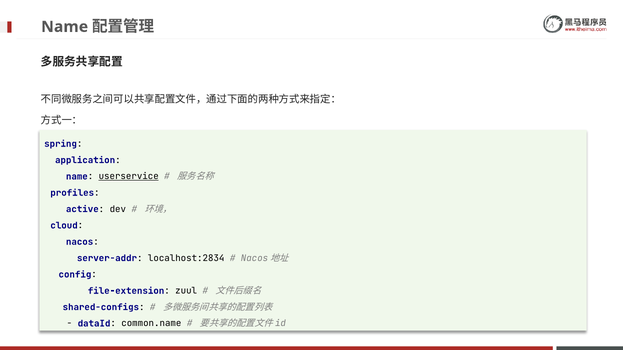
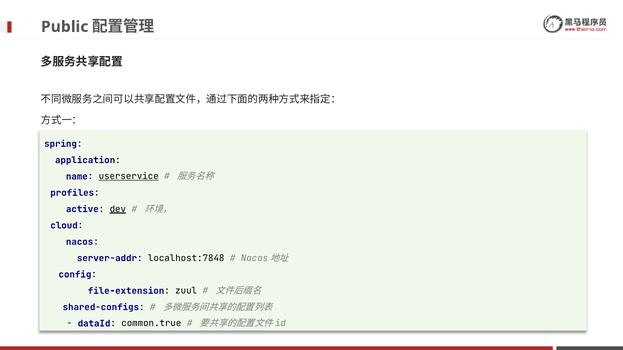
Name at (65, 27): Name -> Public
dev underline: none -> present
localhost:2834: localhost:2834 -> localhost:7848
common.name: common.name -> common.true
